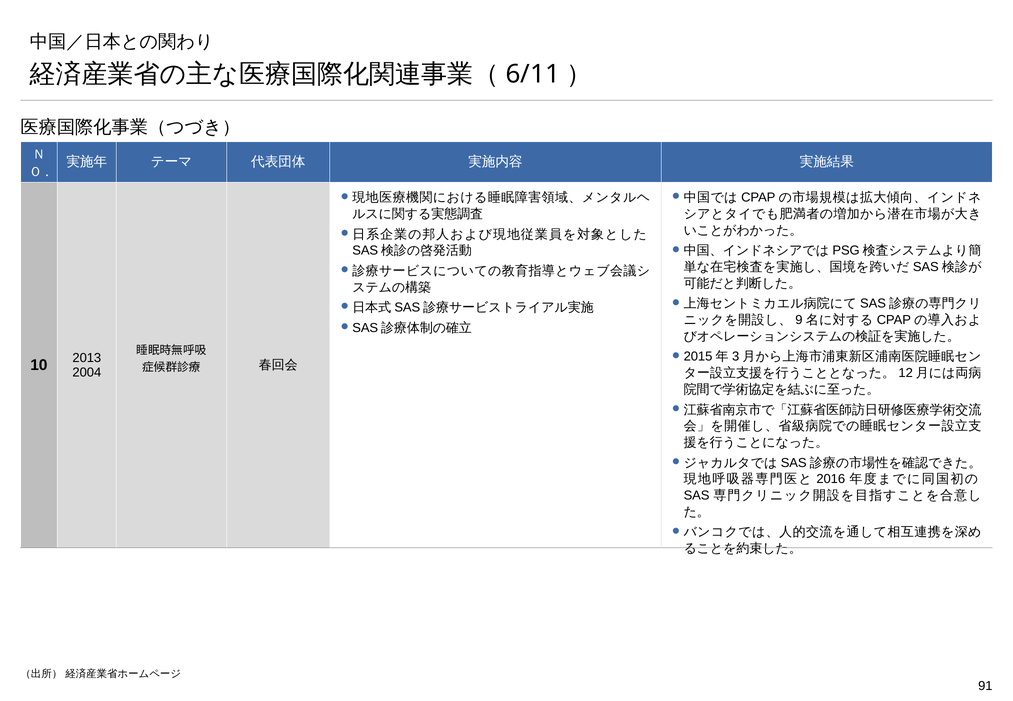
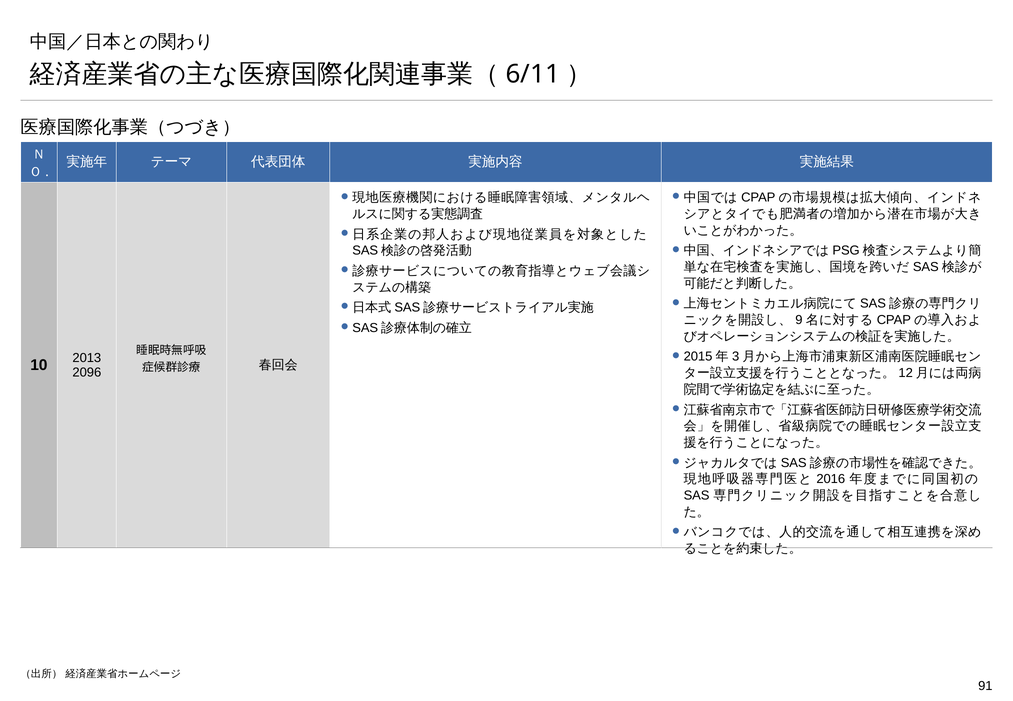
2004: 2004 -> 2096
